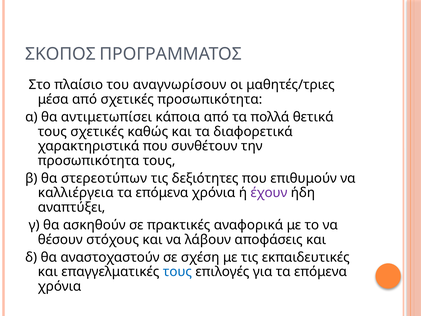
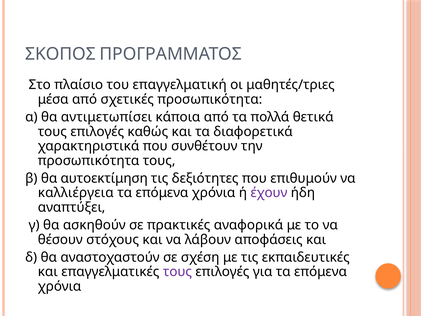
αναγνωρίσουν: αναγνωρίσουν -> επαγγελματική
σχετικές at (97, 131): σχετικές -> επιλογές
στερεοτύπων: στερεοτύπων -> αυτοεκτίμηση
τους at (177, 272) colour: blue -> purple
